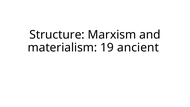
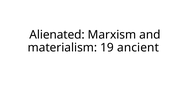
Structure: Structure -> Alienated
